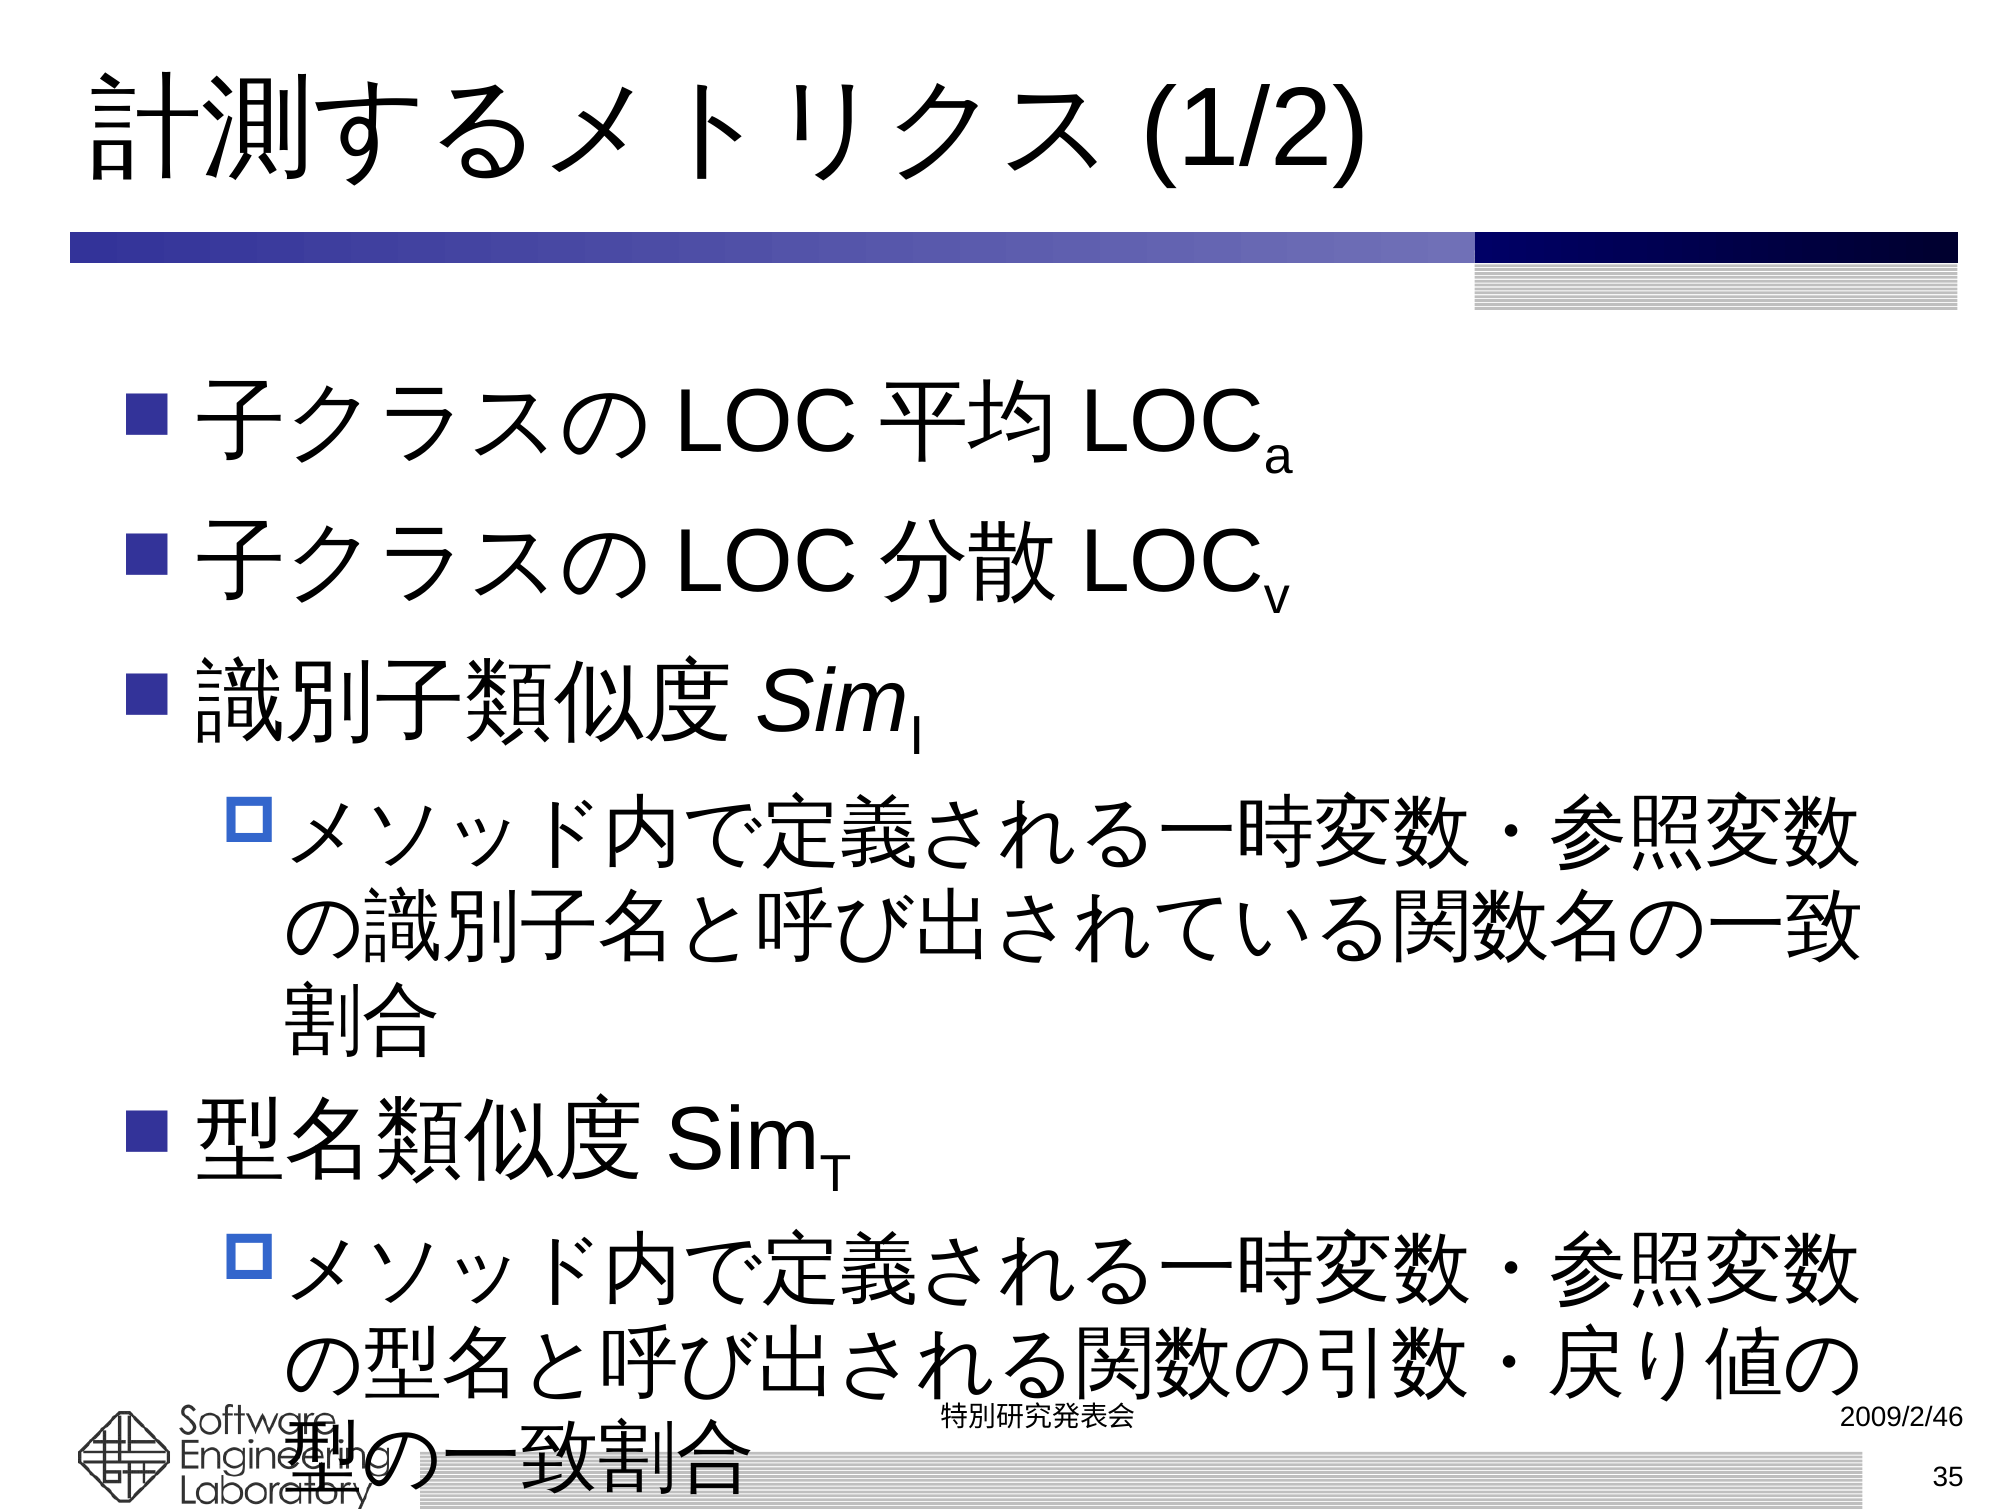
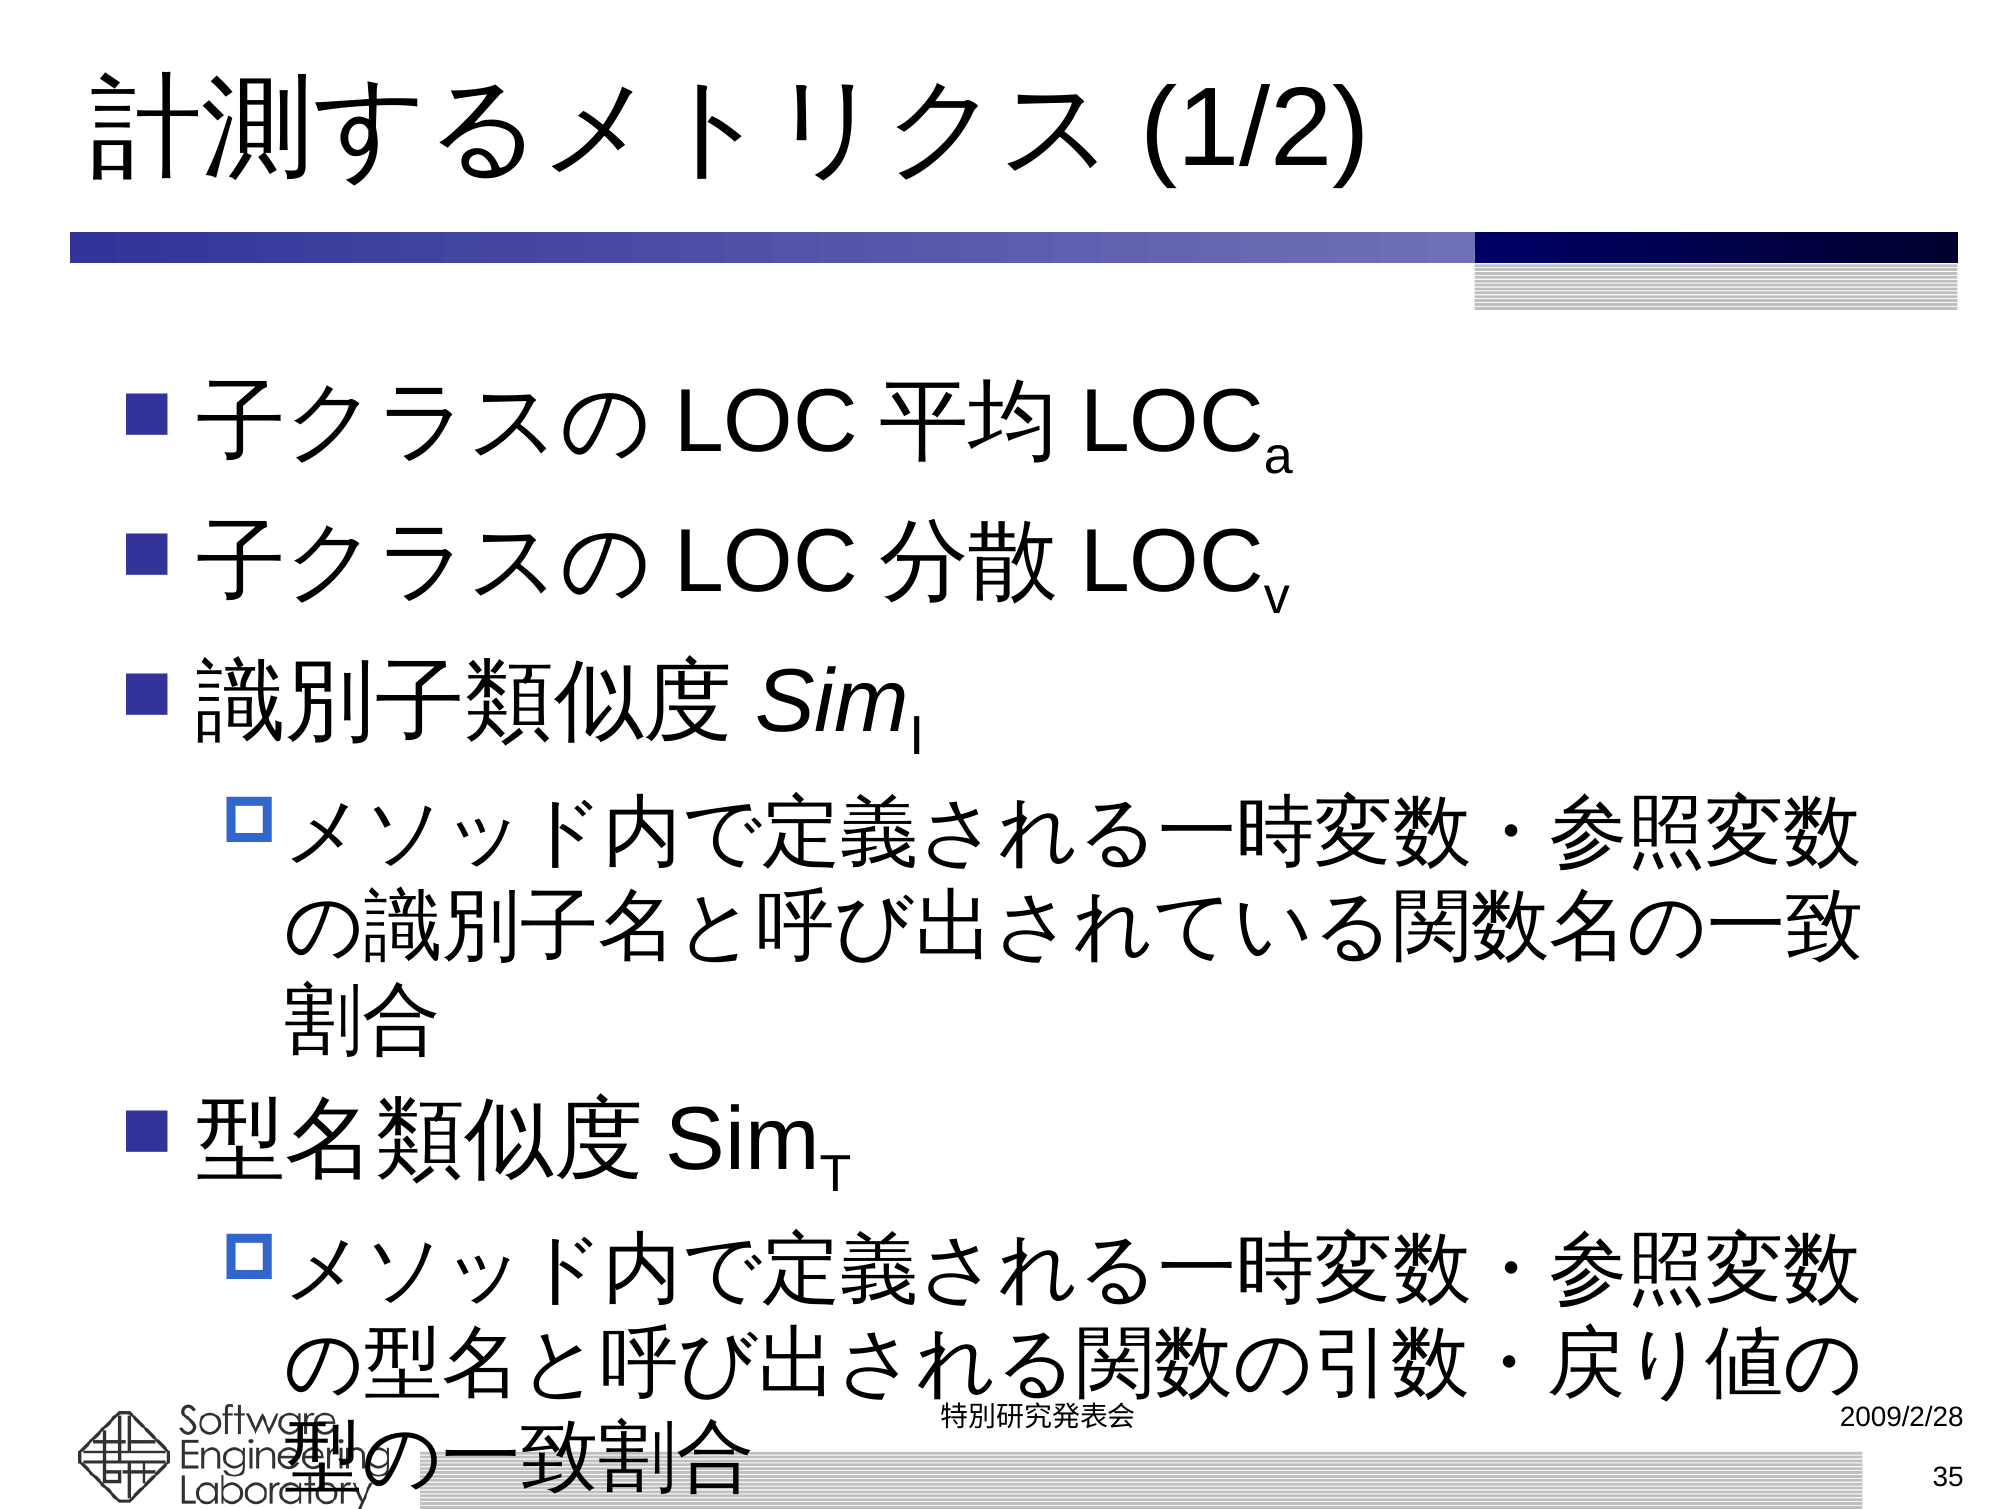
2009/2/46: 2009/2/46 -> 2009/2/28
